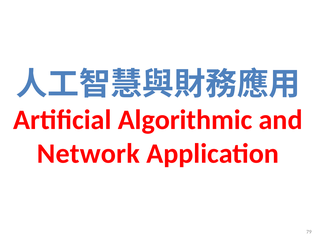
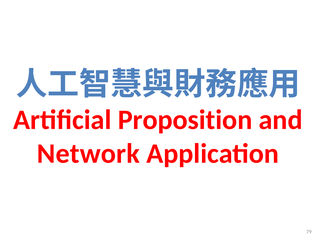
Algorithmic: Algorithmic -> Proposition
